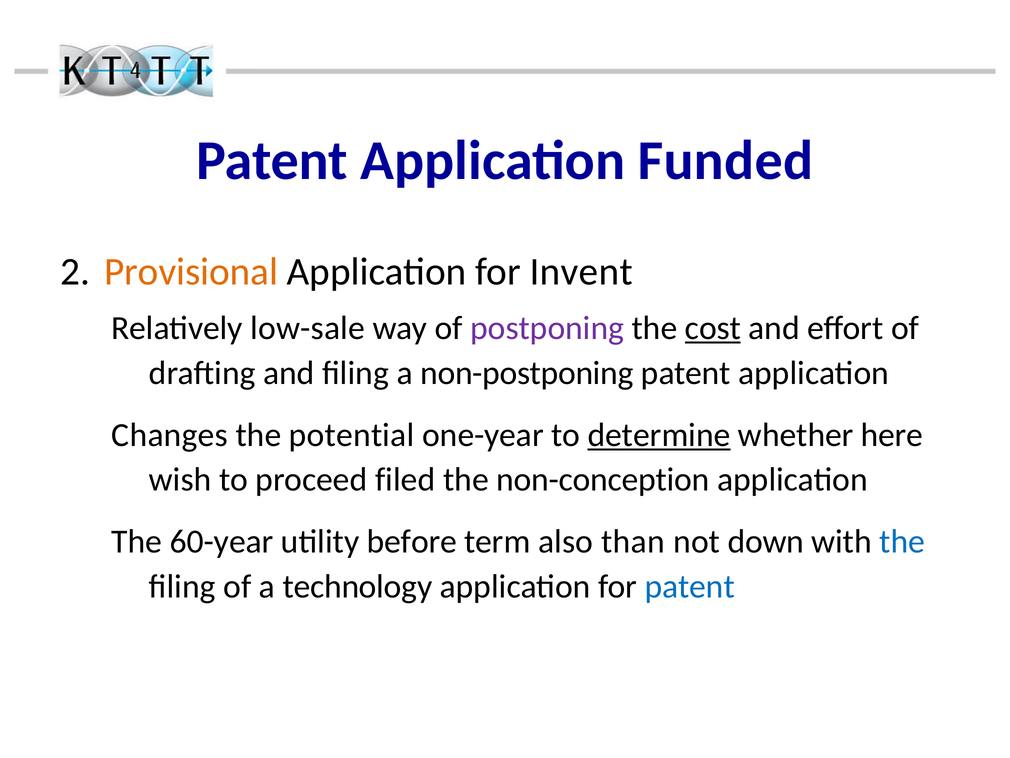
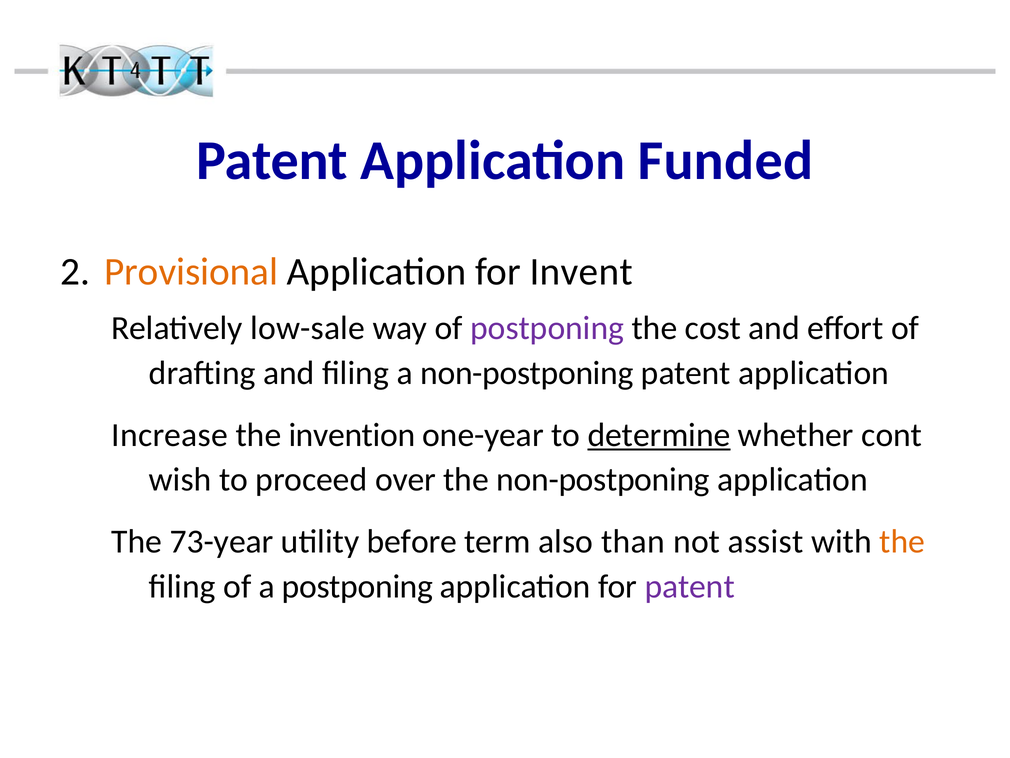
cost underline: present -> none
Changes: Changes -> Increase
potential: potential -> invention
here: here -> cont
filed: filed -> over
the non-conception: non-conception -> non-postponing
60-year: 60-year -> 73-year
down: down -> assist
the at (902, 541) colour: blue -> orange
a technology: technology -> postponing
patent at (690, 586) colour: blue -> purple
